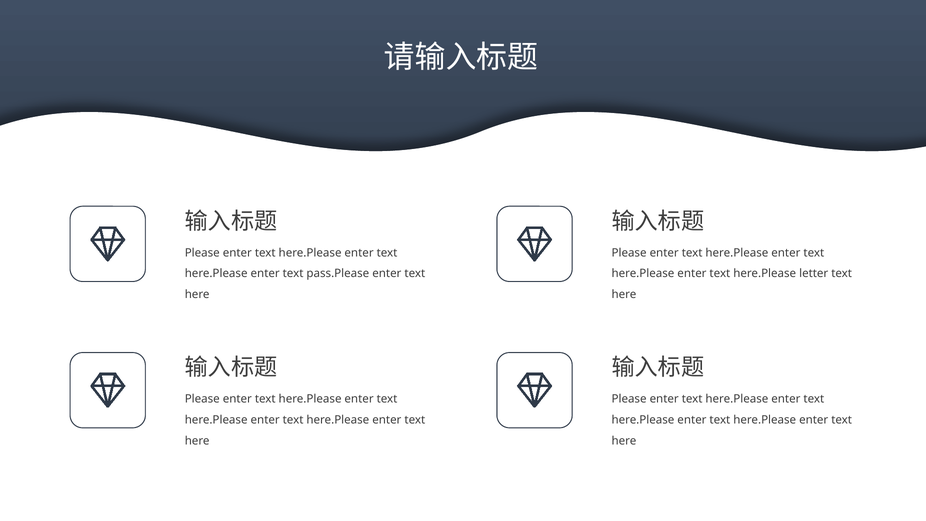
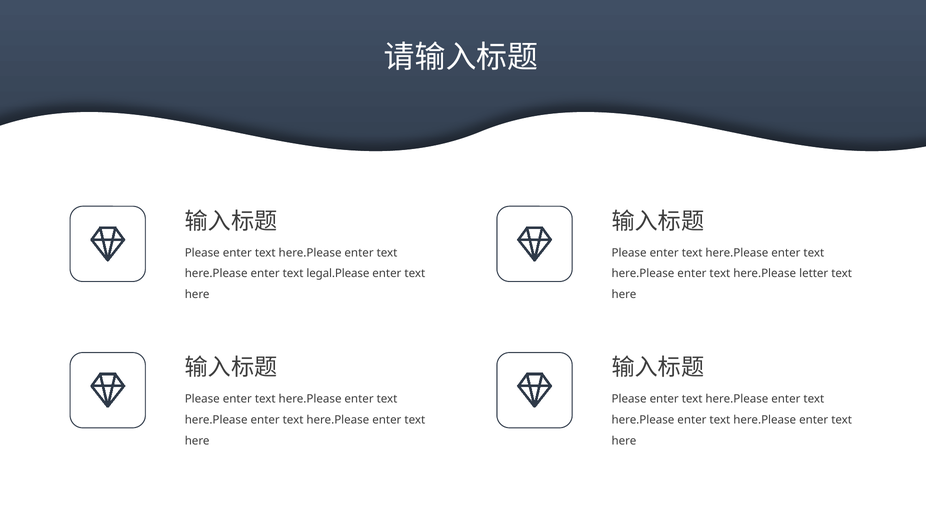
pass.Please: pass.Please -> legal.Please
